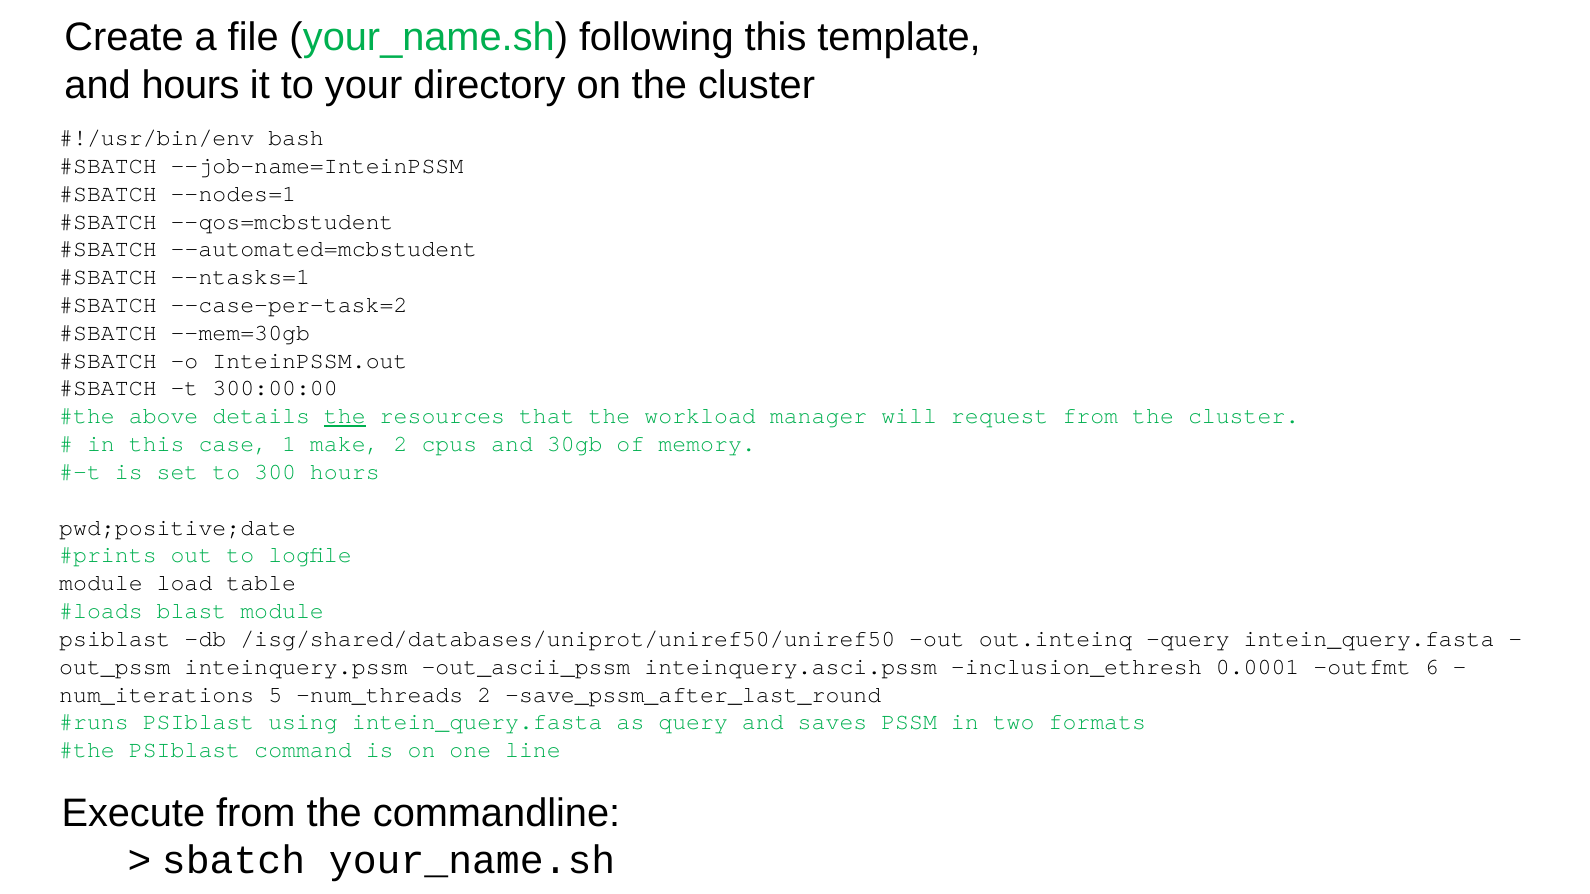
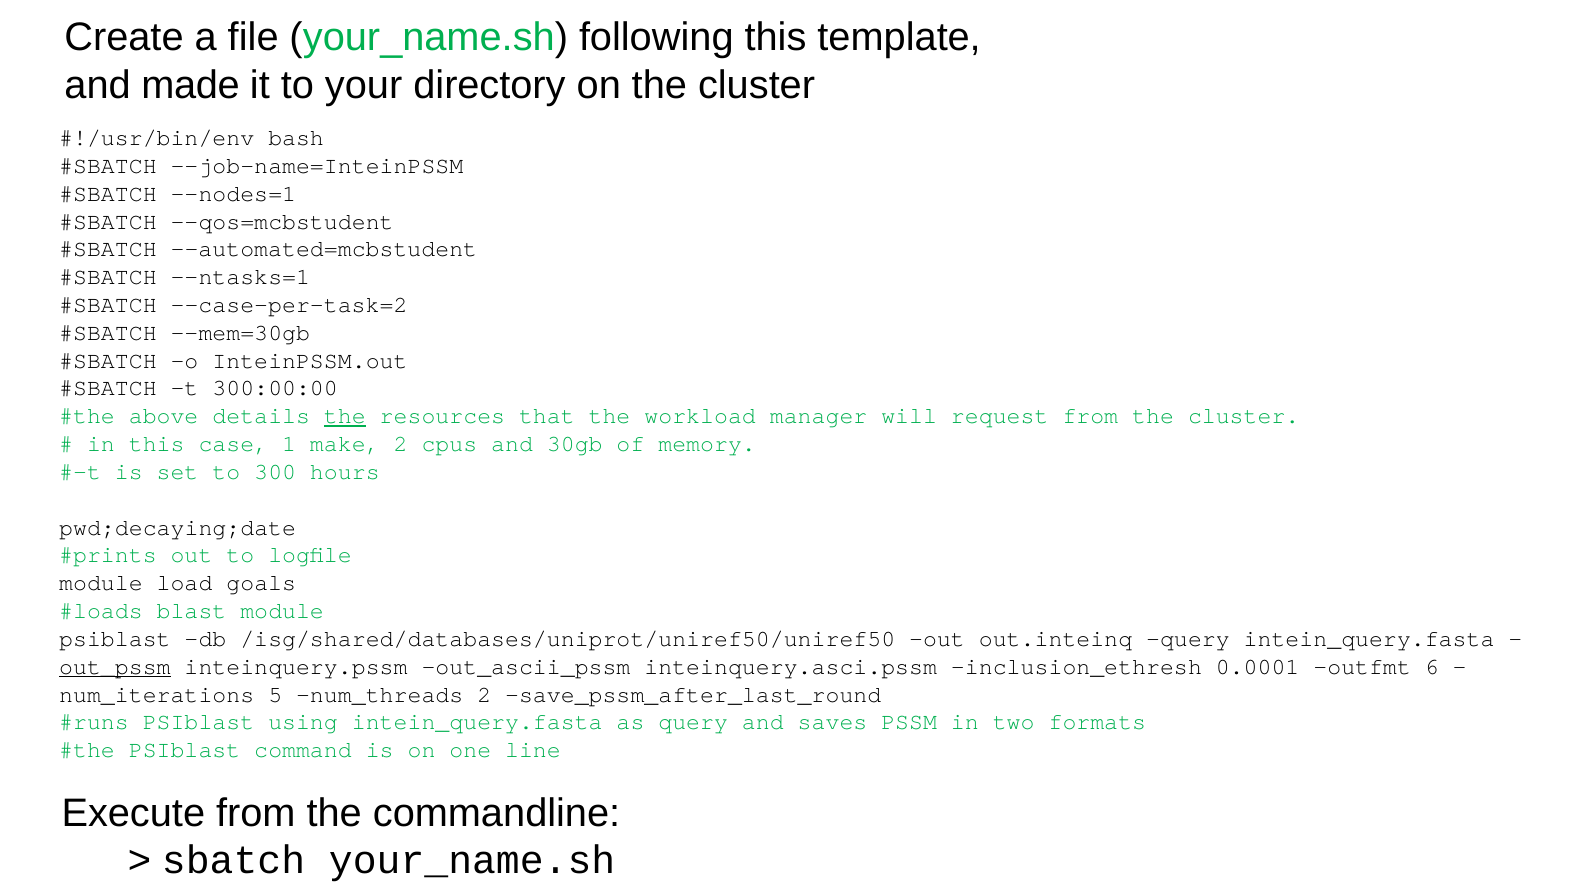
and hours: hours -> made
pwd;positive;date: pwd;positive;date -> pwd;decaying;date
table: table -> goals
out_pssm underline: none -> present
